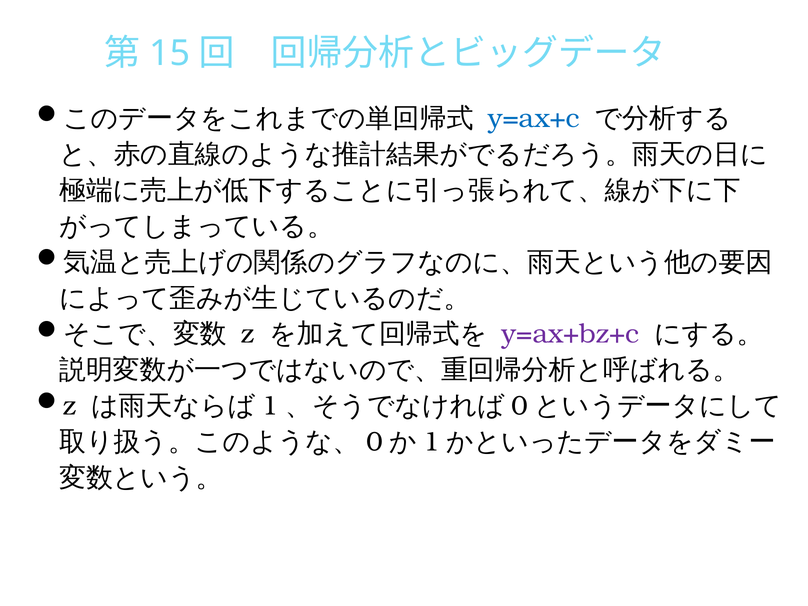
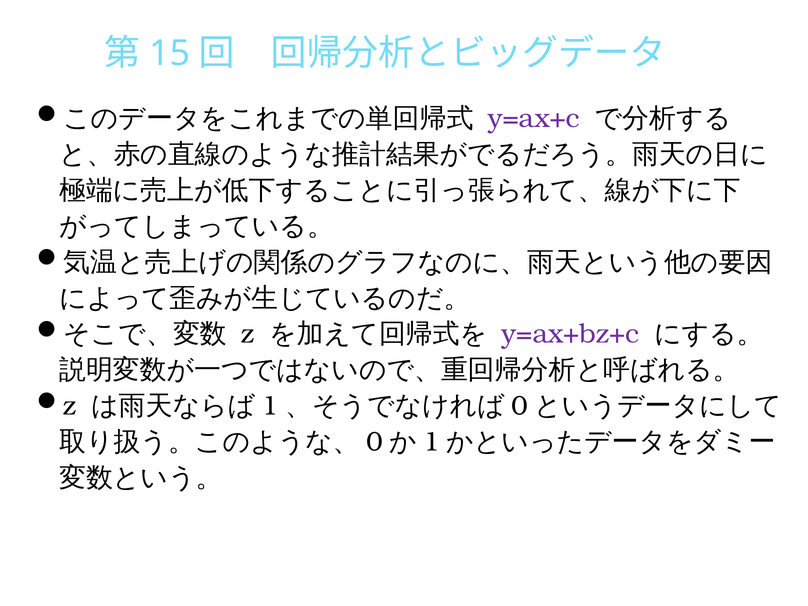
y=ax+c colour: blue -> purple
